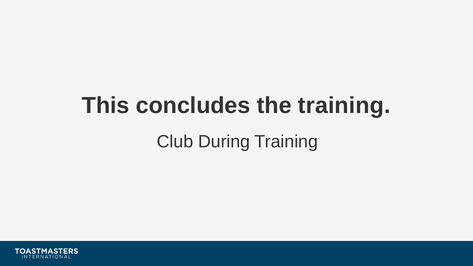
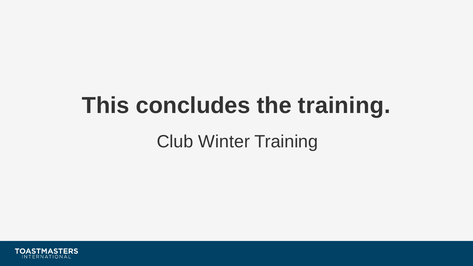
During: During -> Winter
